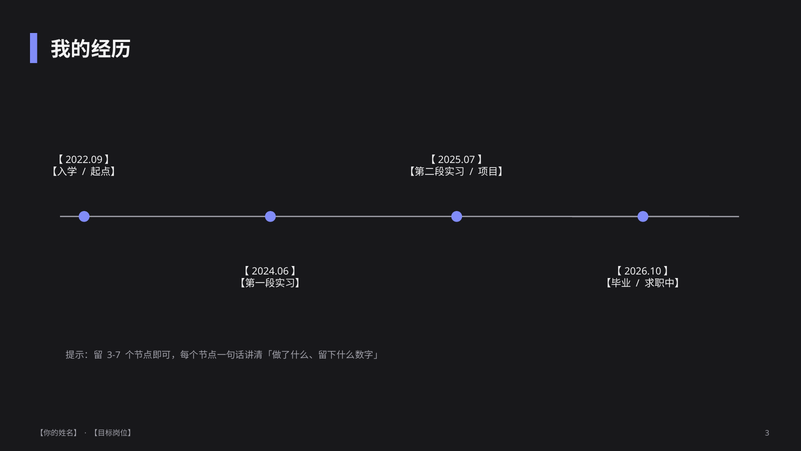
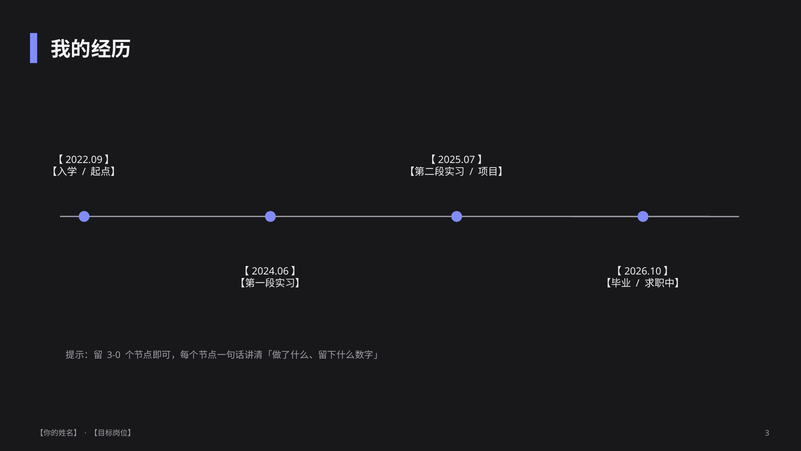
3-7: 3-7 -> 3-0
